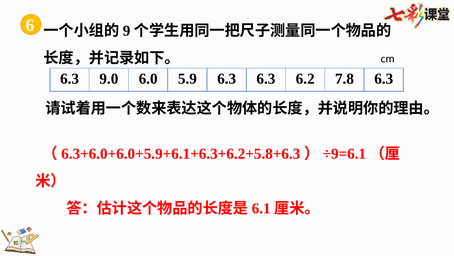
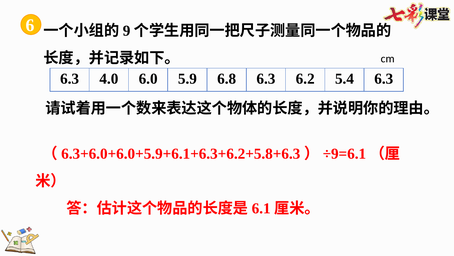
9.0: 9.0 -> 4.0
5.9 6.3: 6.3 -> 6.8
7.8: 7.8 -> 5.4
